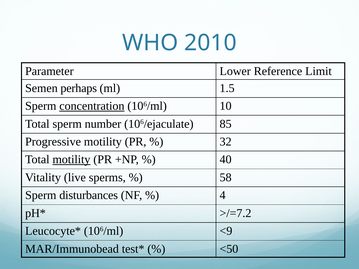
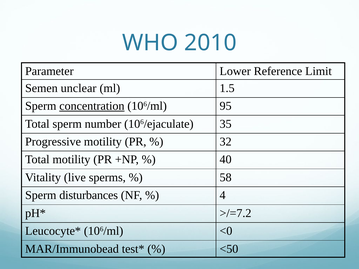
perhaps: perhaps -> unclear
10: 10 -> 95
85: 85 -> 35
motility at (71, 160) underline: present -> none
<9: <9 -> <0
